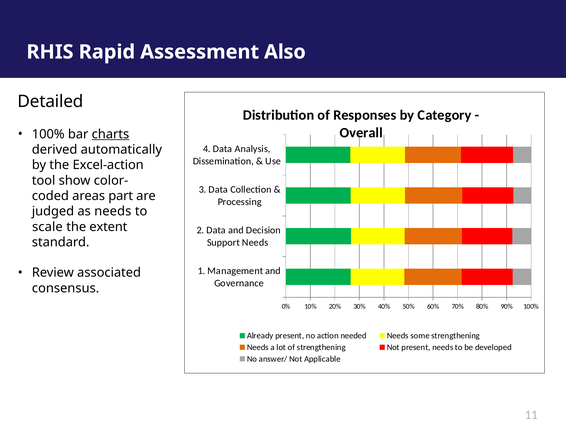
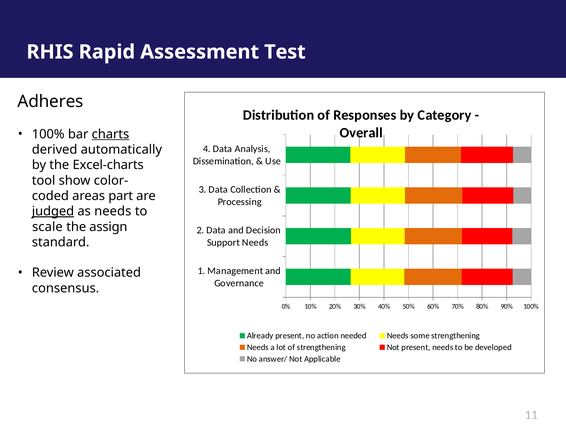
Also: Also -> Test
Detailed: Detailed -> Adheres
Excel-action: Excel-action -> Excel-charts
judged underline: none -> present
extent: extent -> assign
